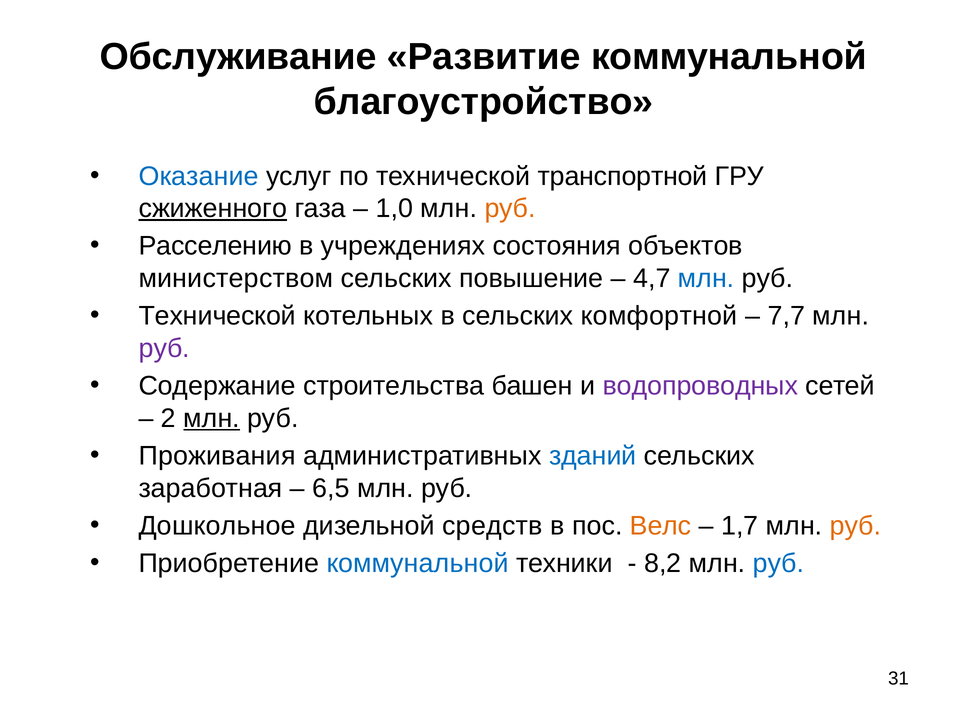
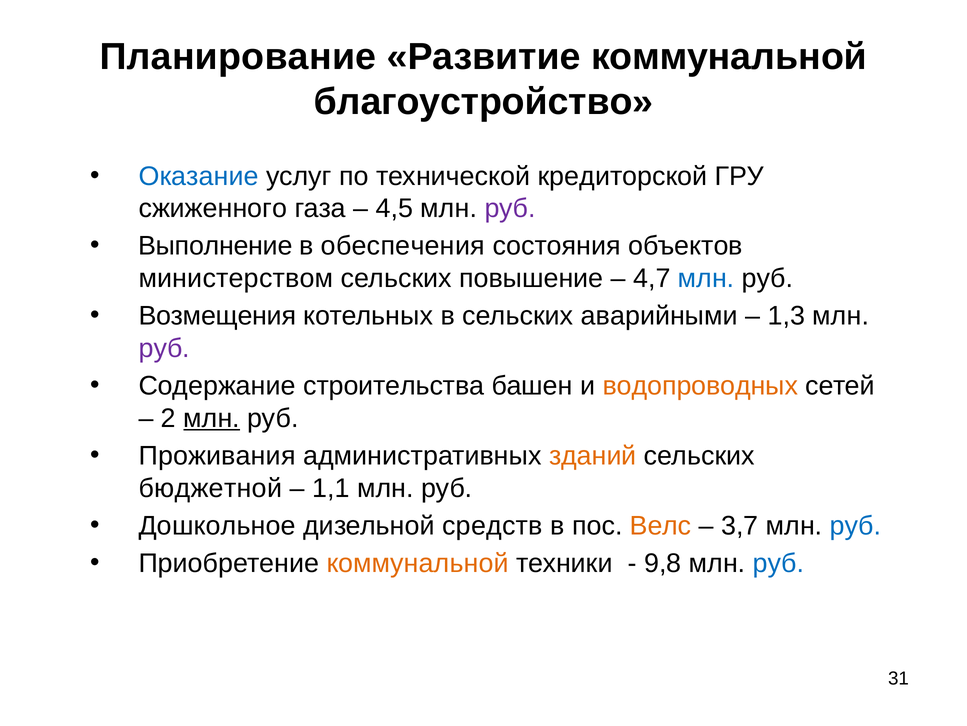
Обслуживание: Обслуживание -> Планирование
транспортной: транспортной -> кредиторской
сжиженного underline: present -> none
1,0: 1,0 -> 4,5
руб at (510, 208) colour: orange -> purple
Расселению: Расселению -> Выполнение
учреждениях: учреждениях -> обеспечения
Технической at (217, 316): Технической -> Возмещения
комфортной: комфортной -> аварийными
7,7: 7,7 -> 1,3
водопроводных colour: purple -> orange
зданий colour: blue -> orange
заработная: заработная -> бюджетной
6,5: 6,5 -> 1,1
1,7: 1,7 -> 3,7
руб at (856, 525) colour: orange -> blue
коммунальной at (418, 563) colour: blue -> orange
8,2: 8,2 -> 9,8
